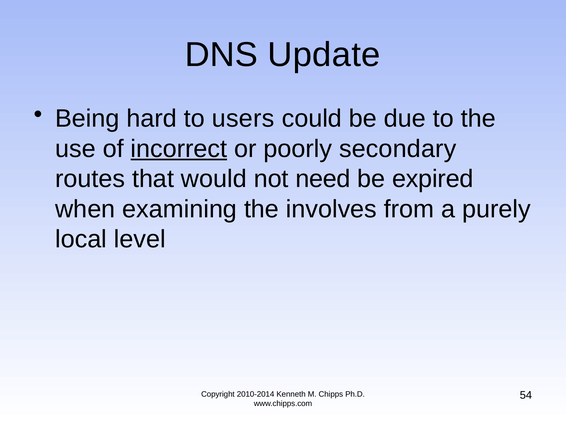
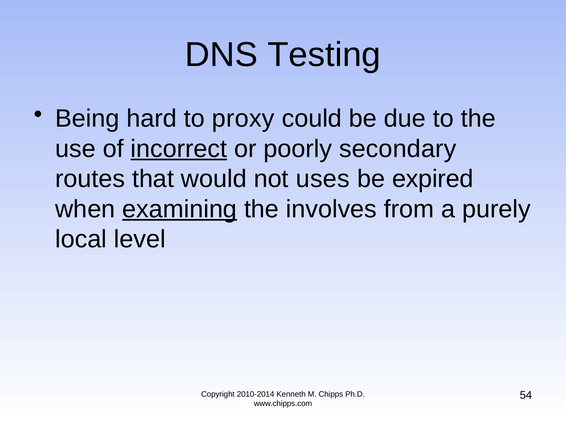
Update: Update -> Testing
users: users -> proxy
need: need -> uses
examining underline: none -> present
